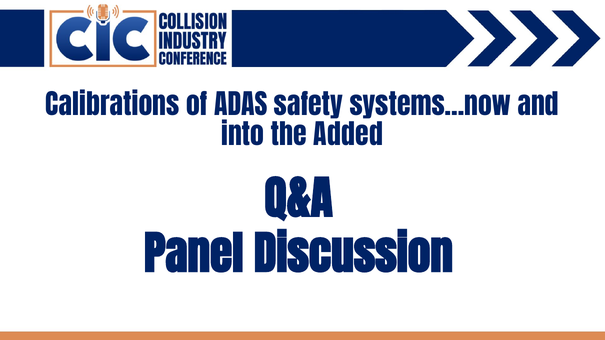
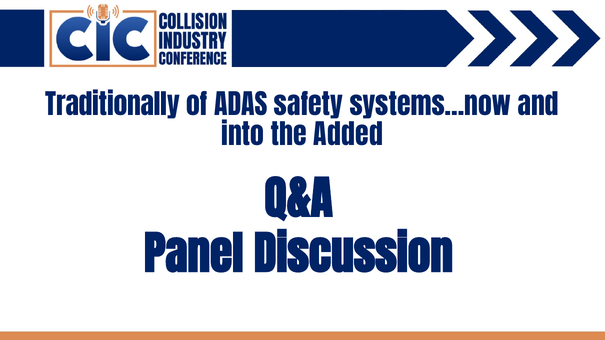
Calibrations: Calibrations -> Traditionally
